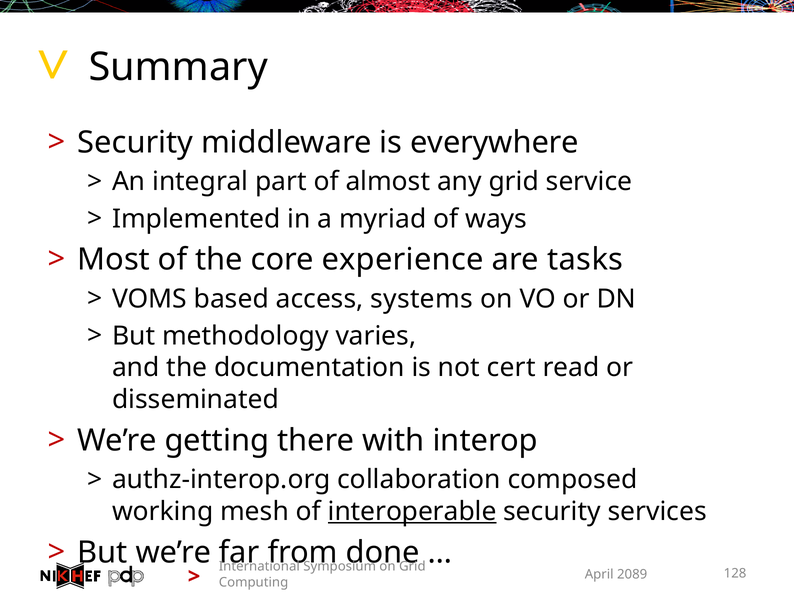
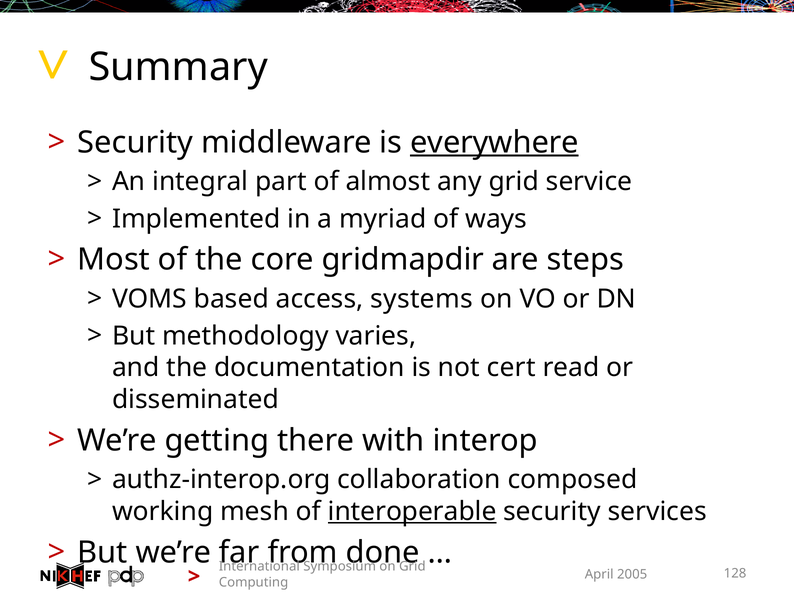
everywhere underline: none -> present
experience: experience -> gridmapdir
tasks: tasks -> steps
2089: 2089 -> 2005
